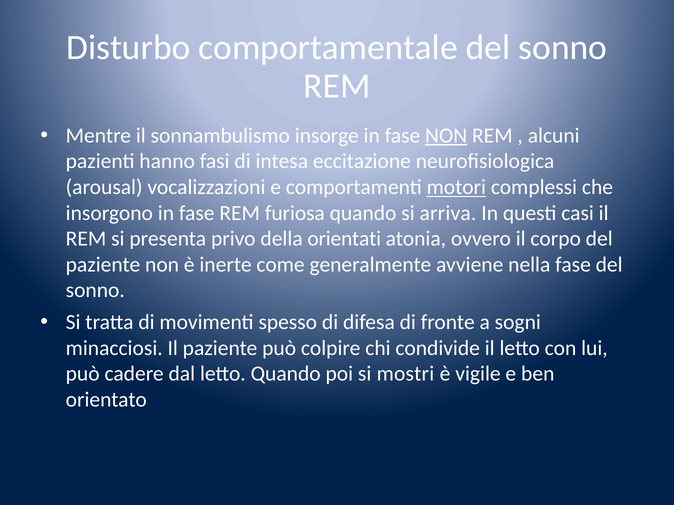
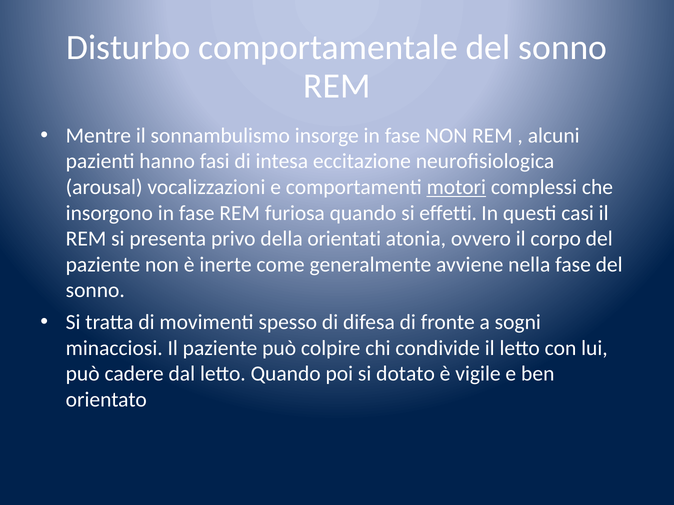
NON at (446, 136) underline: present -> none
arriva: arriva -> effetti
mostri: mostri -> dotato
